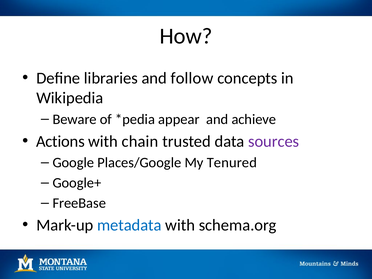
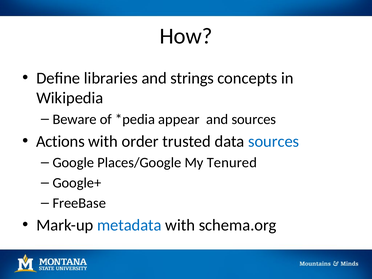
follow: follow -> strings
and achieve: achieve -> sources
chain: chain -> order
sources at (274, 141) colour: purple -> blue
